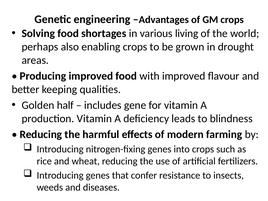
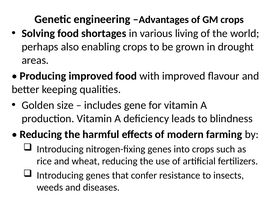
half: half -> size
